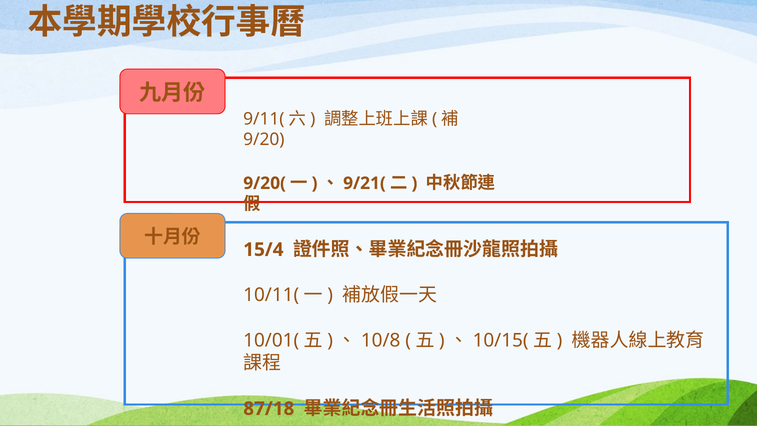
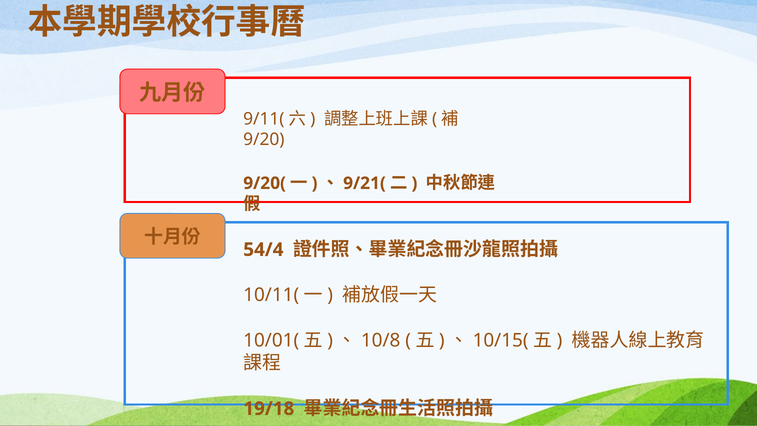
15/4: 15/4 -> 54/4
87/18: 87/18 -> 19/18
